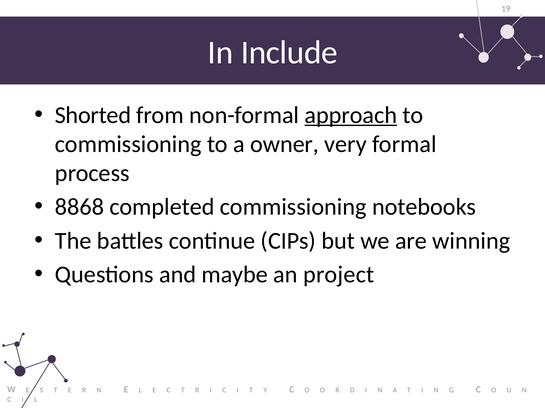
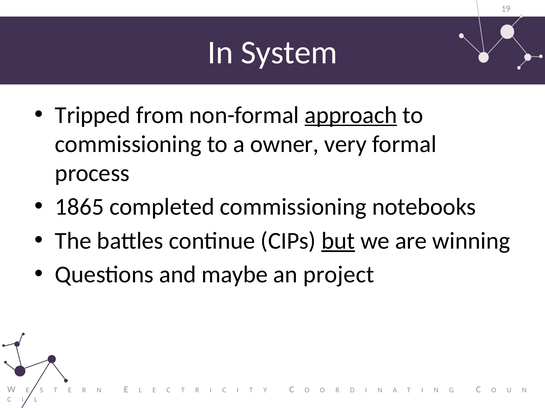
Include: Include -> System
Shorted: Shorted -> Tripped
8868: 8868 -> 1865
but underline: none -> present
